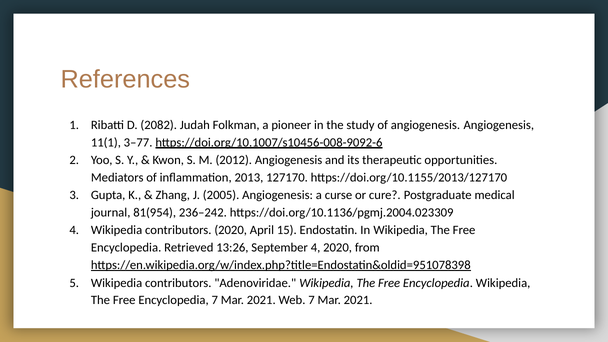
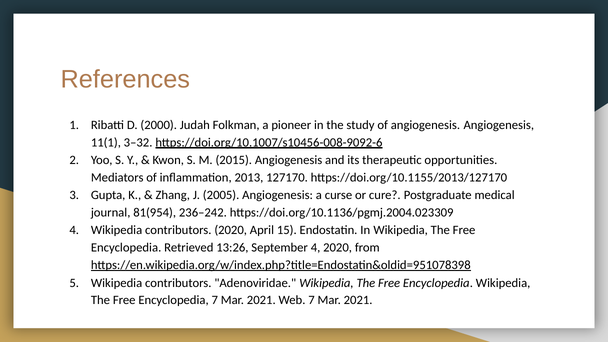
2082: 2082 -> 2000
3–77: 3–77 -> 3–32
2012: 2012 -> 2015
